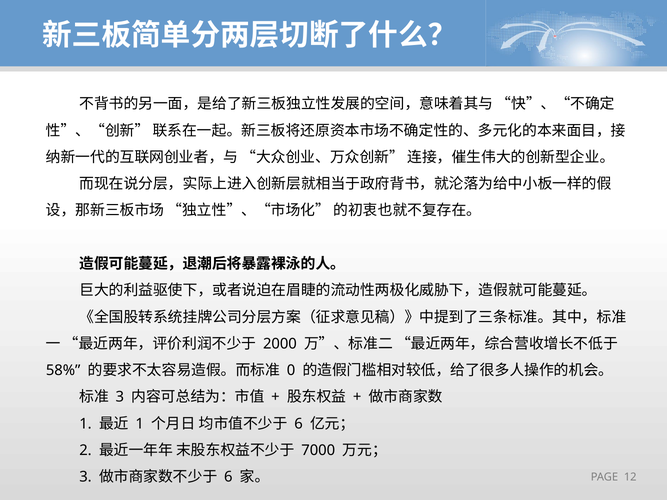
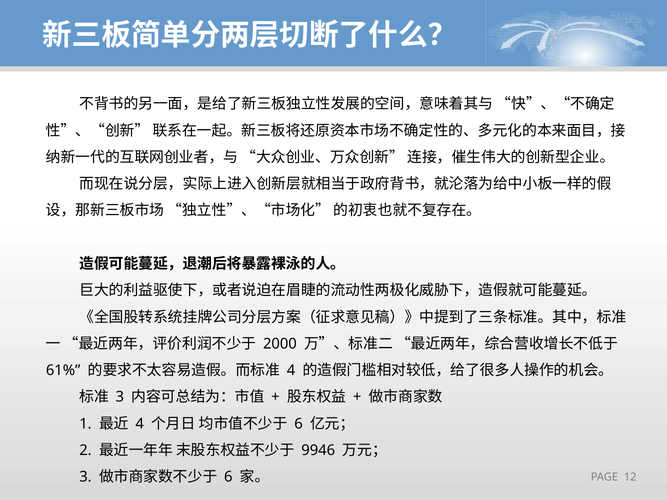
58%: 58% -> 61%
0 at (291, 371): 0 -> 4
1 at (140, 424): 1 -> 4
7000: 7000 -> 9946
